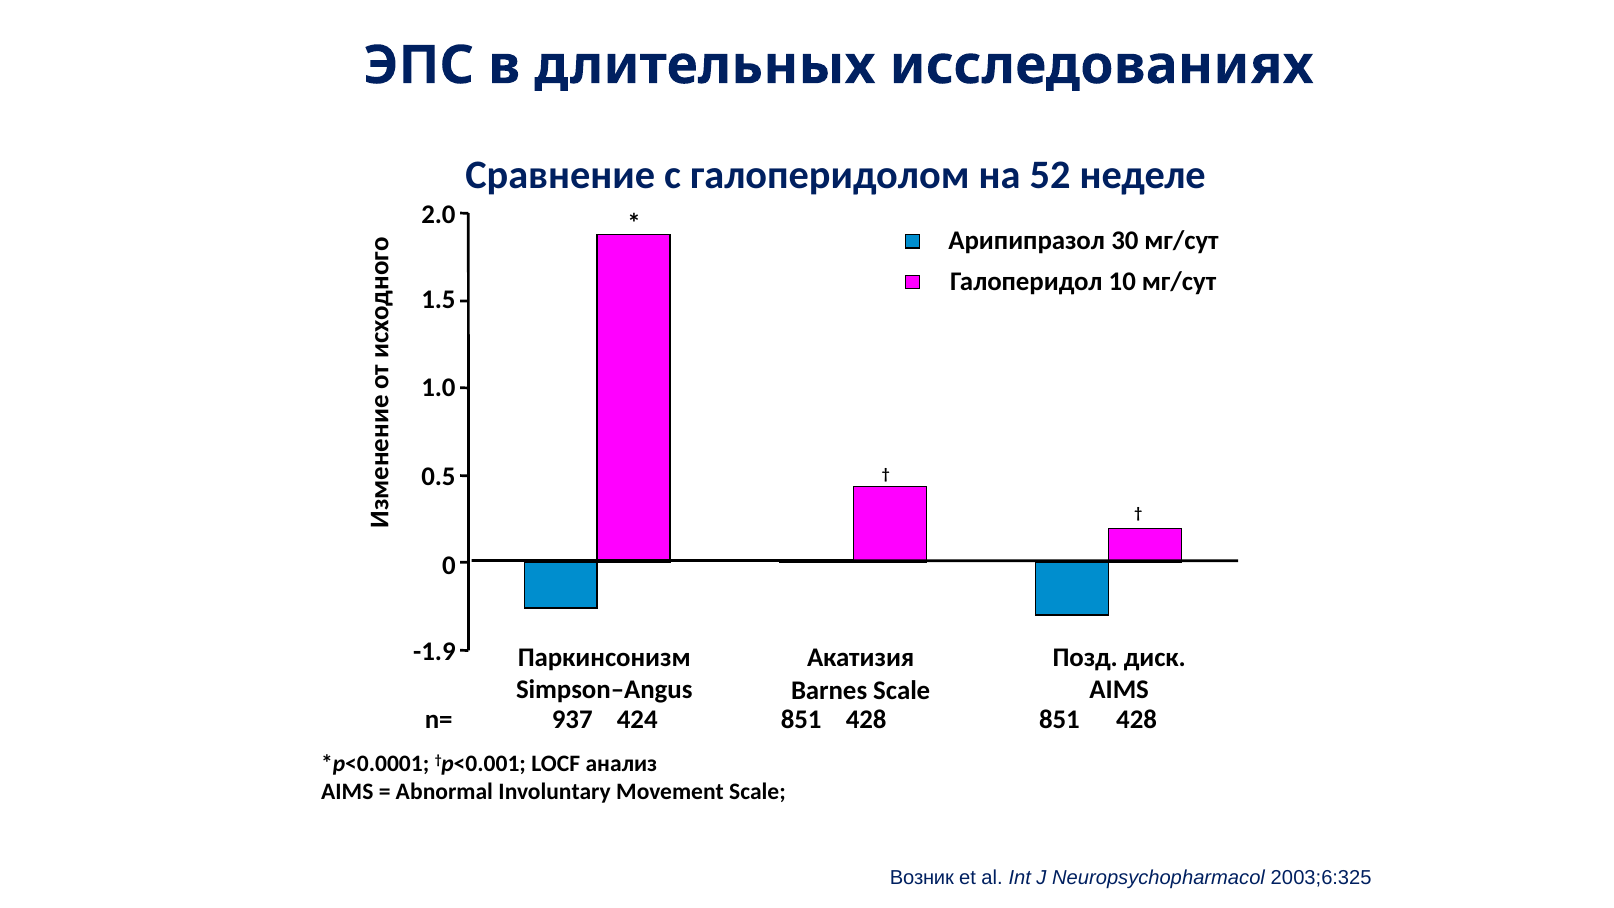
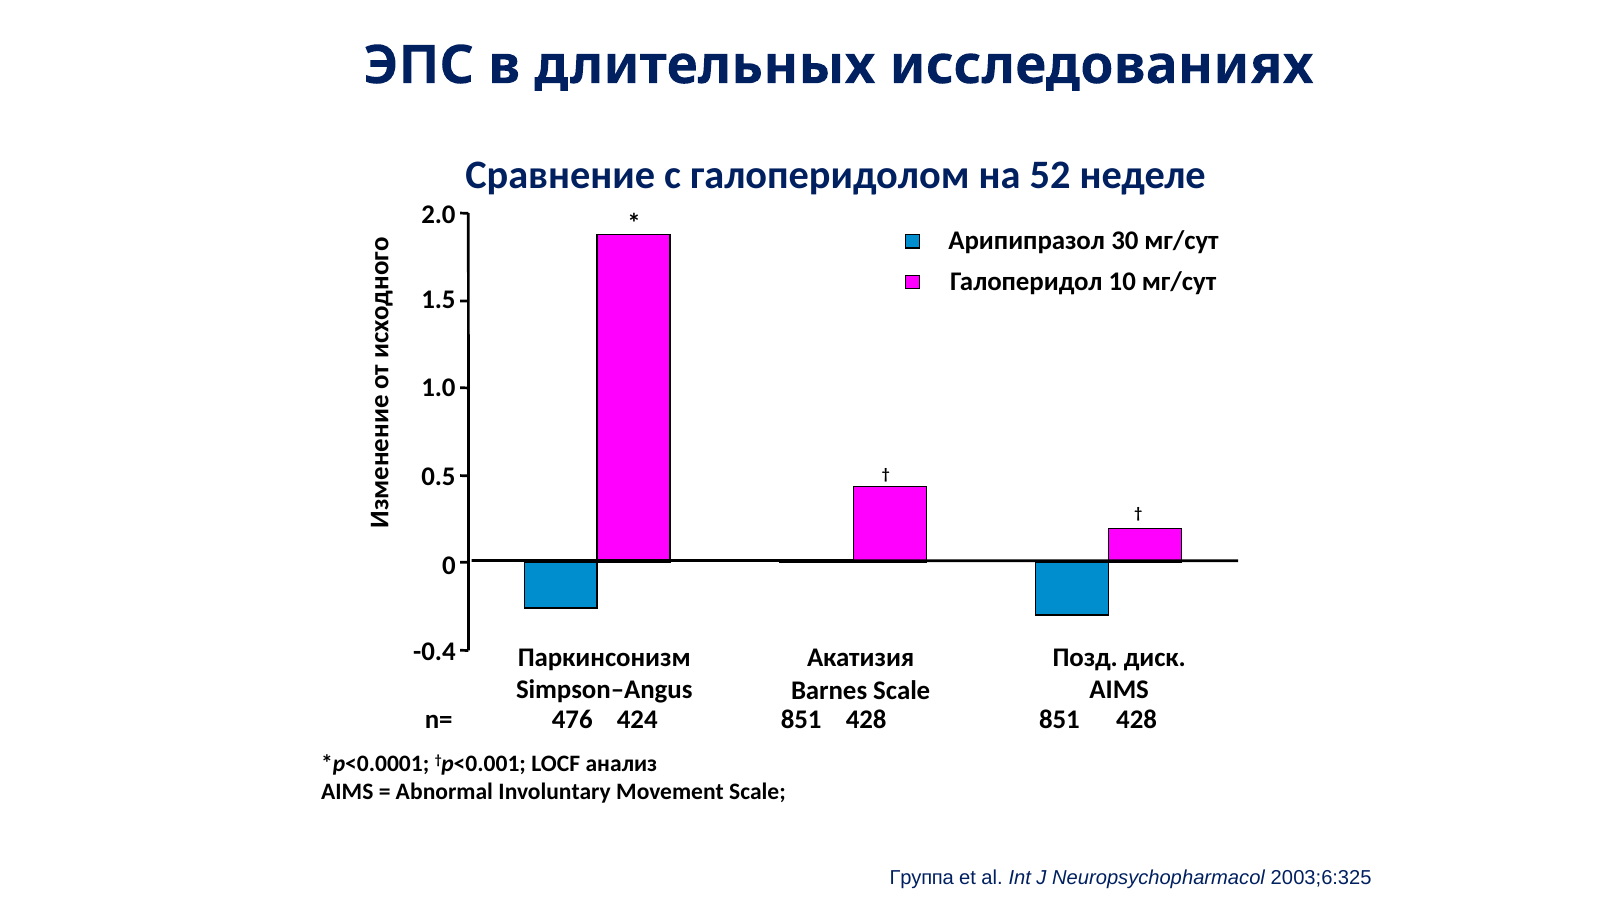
-1.9: -1.9 -> -0.4
937: 937 -> 476
Возник: Возник -> Группа
